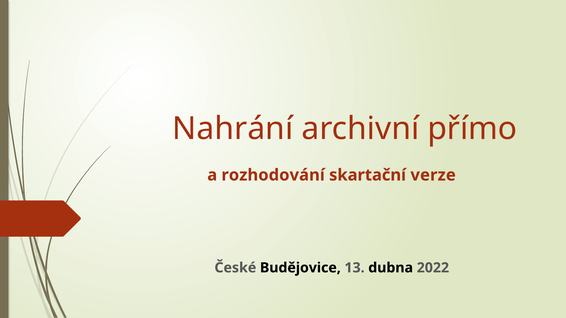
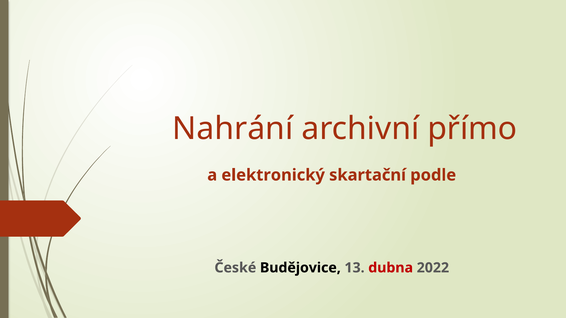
rozhodování: rozhodování -> elektronický
verze: verze -> podle
dubna colour: black -> red
